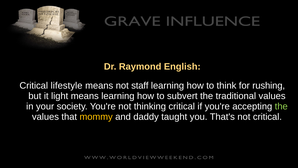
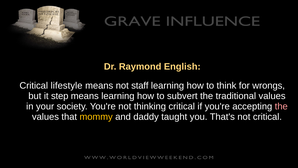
rushing: rushing -> wrongs
light: light -> step
the at (281, 106) colour: light green -> pink
